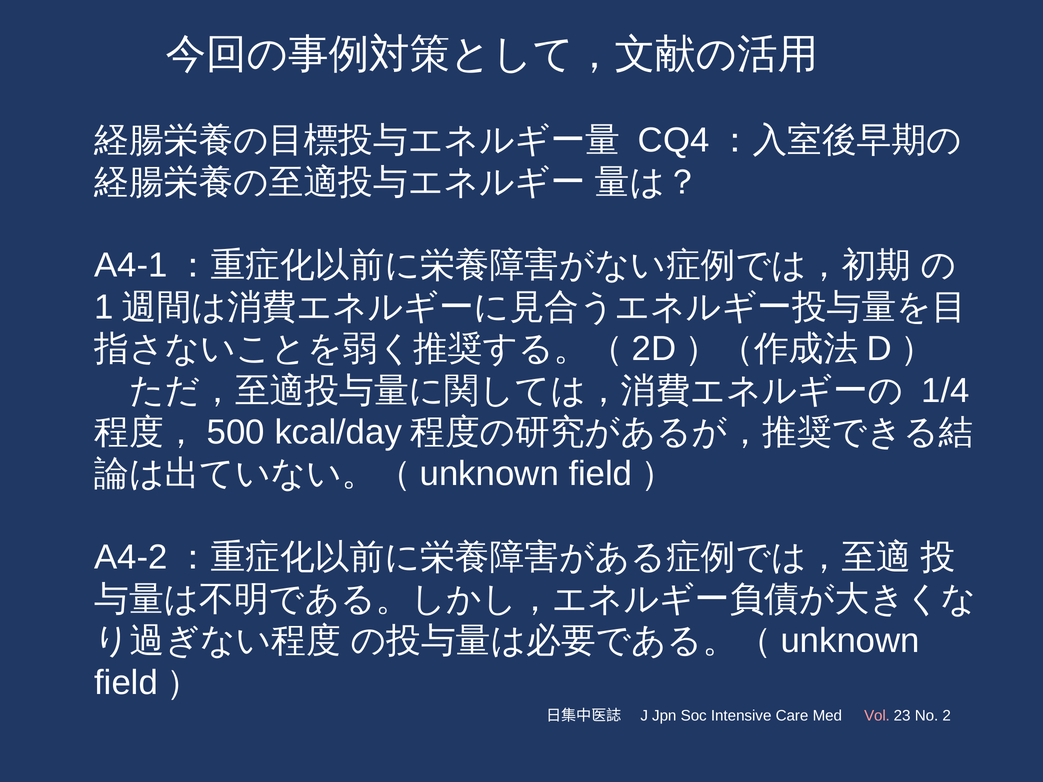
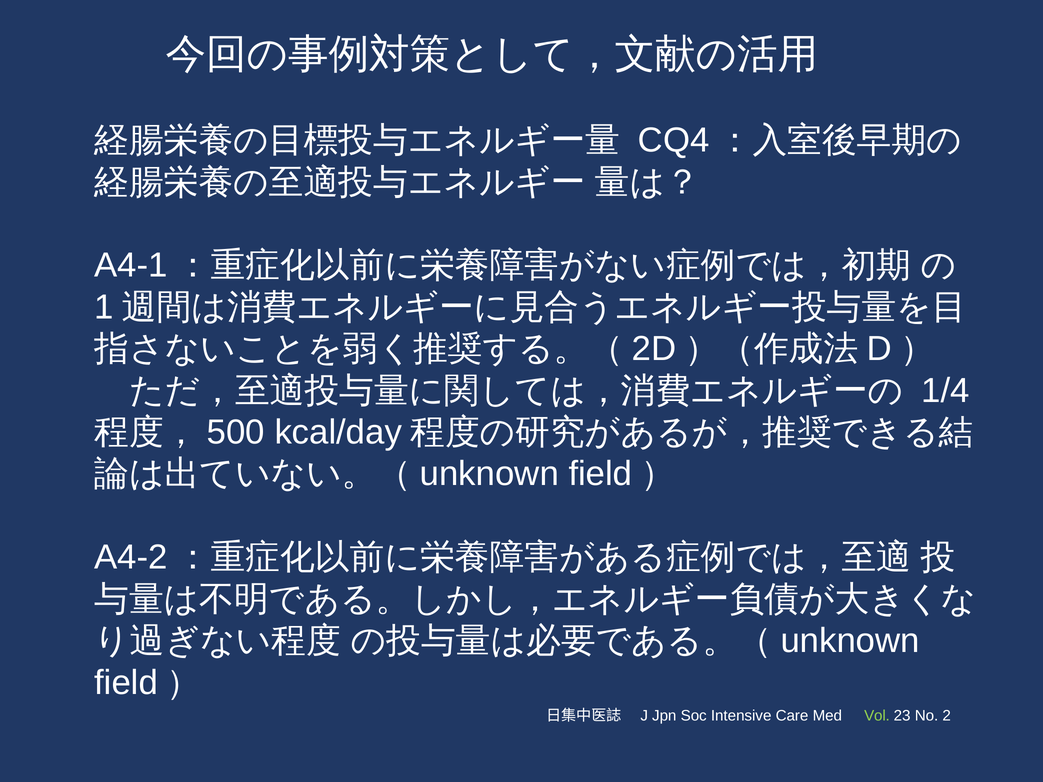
Vol colour: pink -> light green
